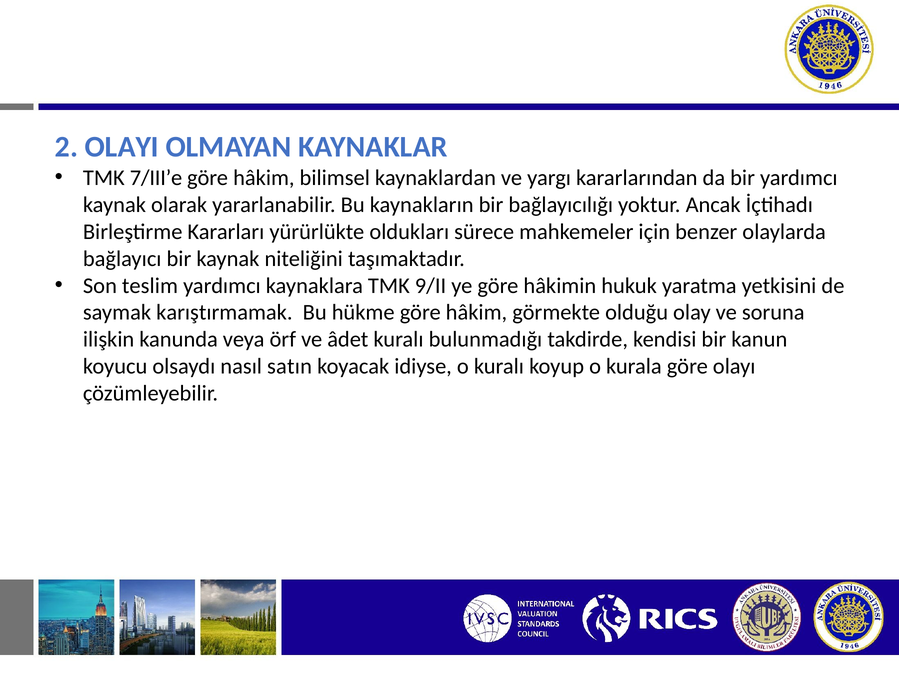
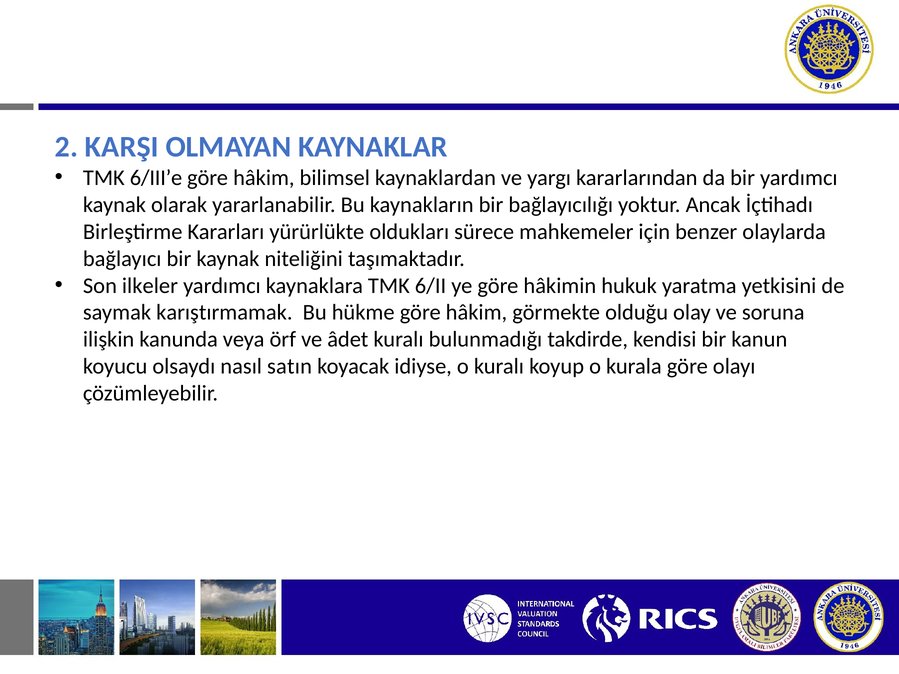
OLAYI: OLAYI -> KARŞI
7/III’e: 7/III’e -> 6/III’e
teslim: teslim -> ilkeler
9/II: 9/II -> 6/II
